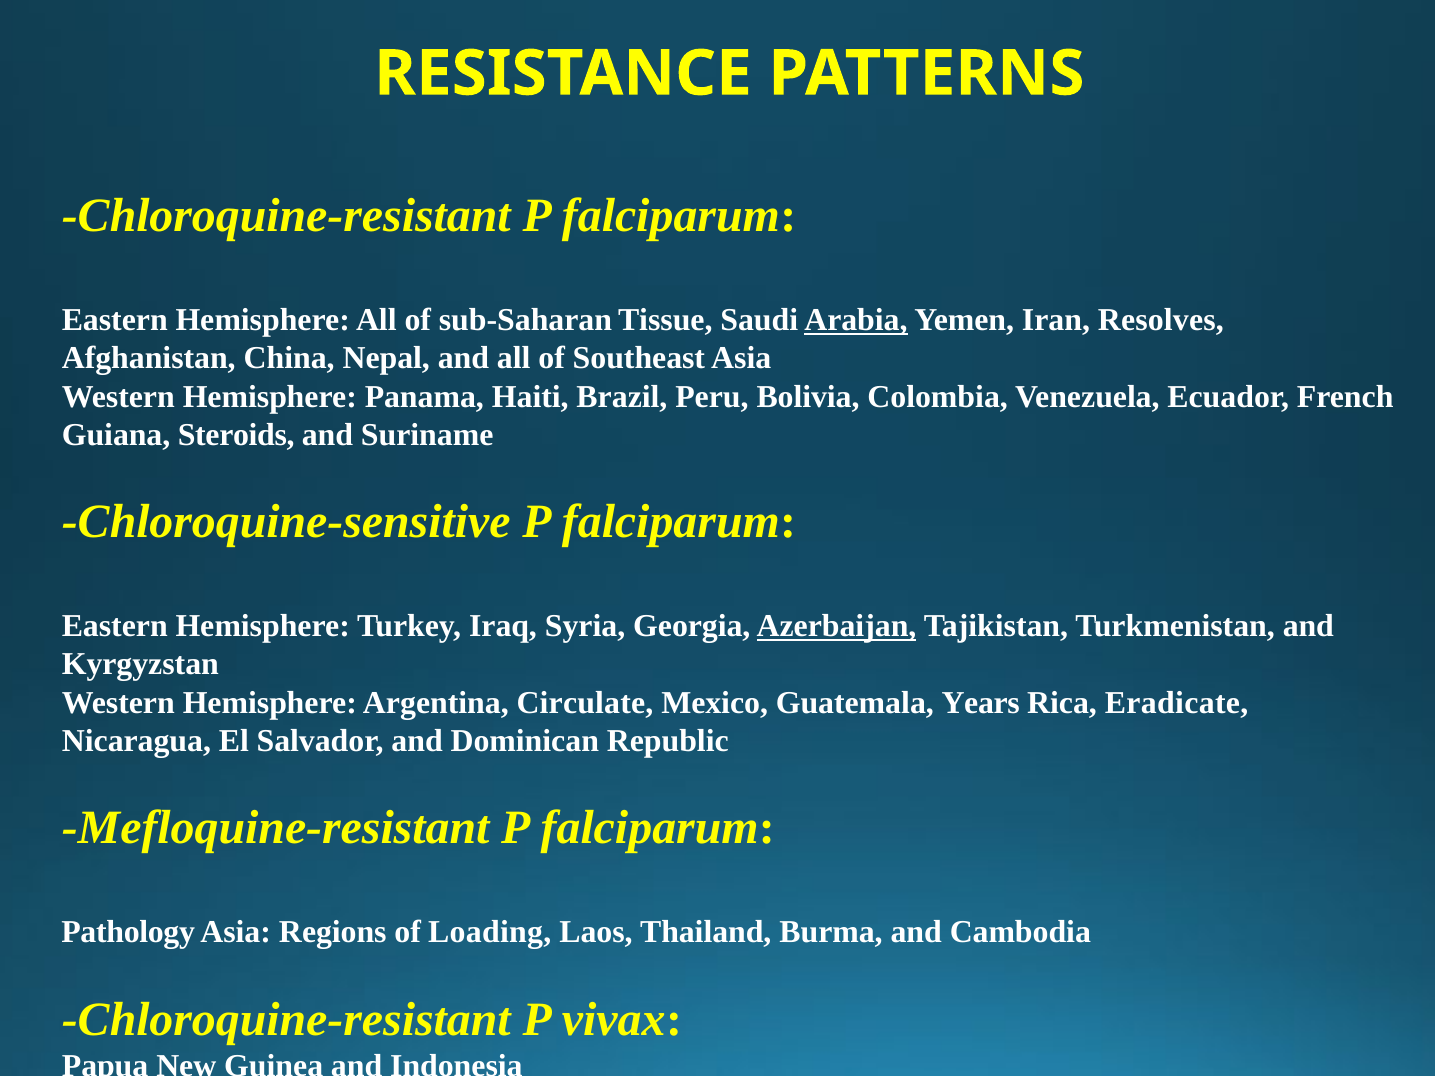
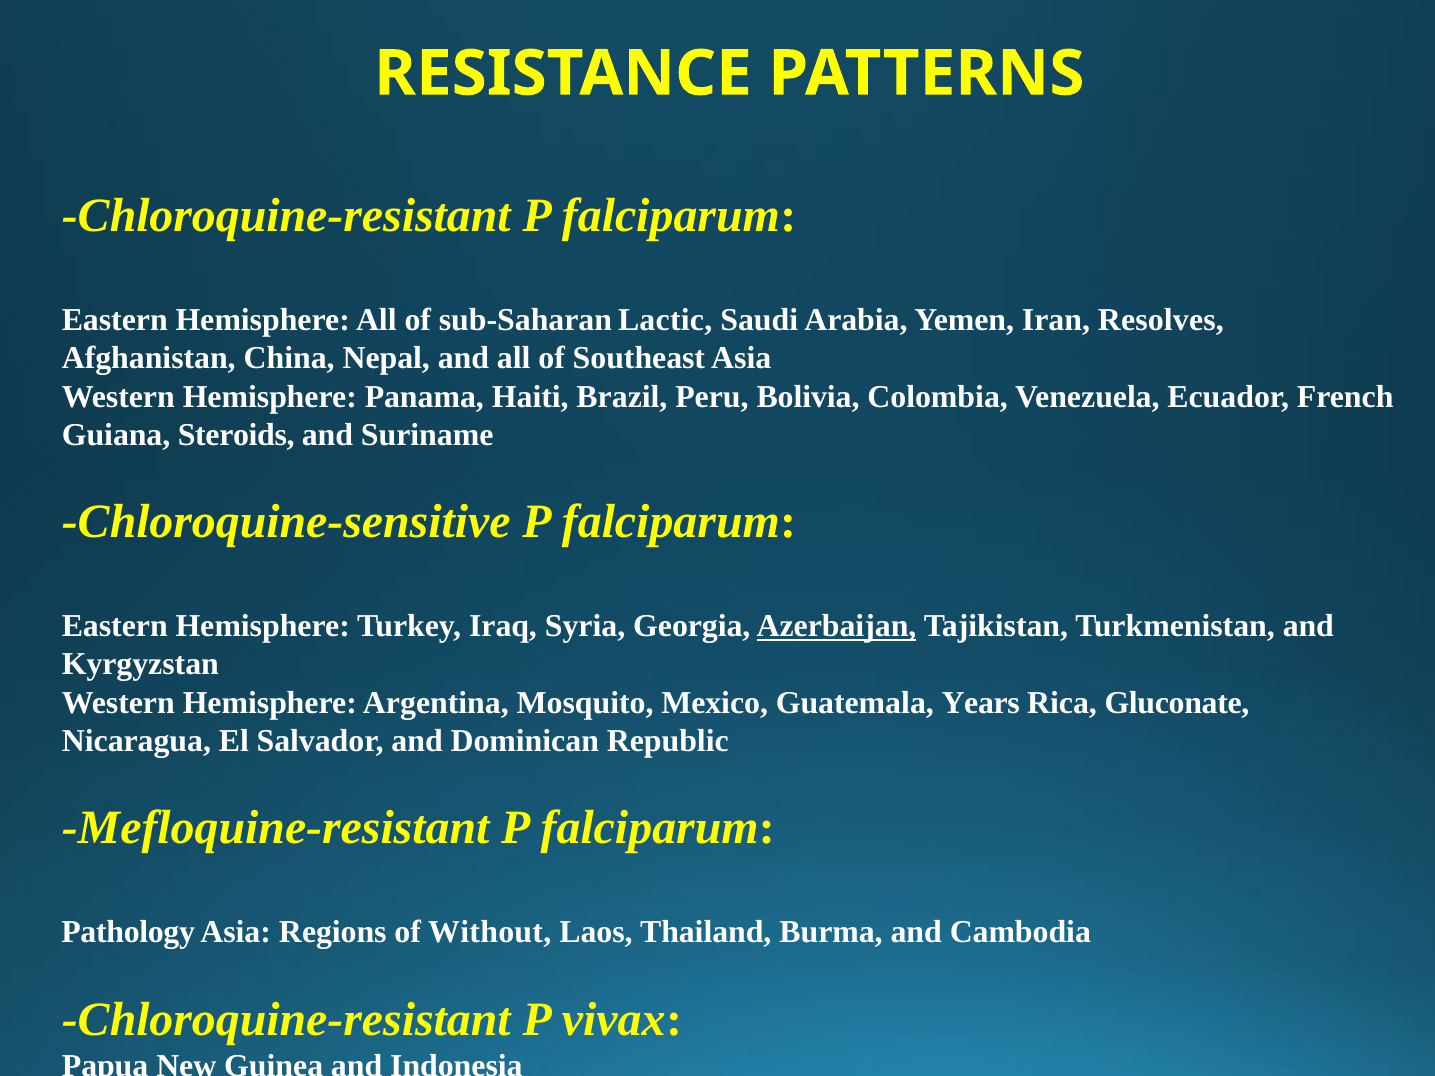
Tissue: Tissue -> Lactic
Arabia underline: present -> none
Circulate: Circulate -> Mosquito
Eradicate: Eradicate -> Gluconate
Loading: Loading -> Without
